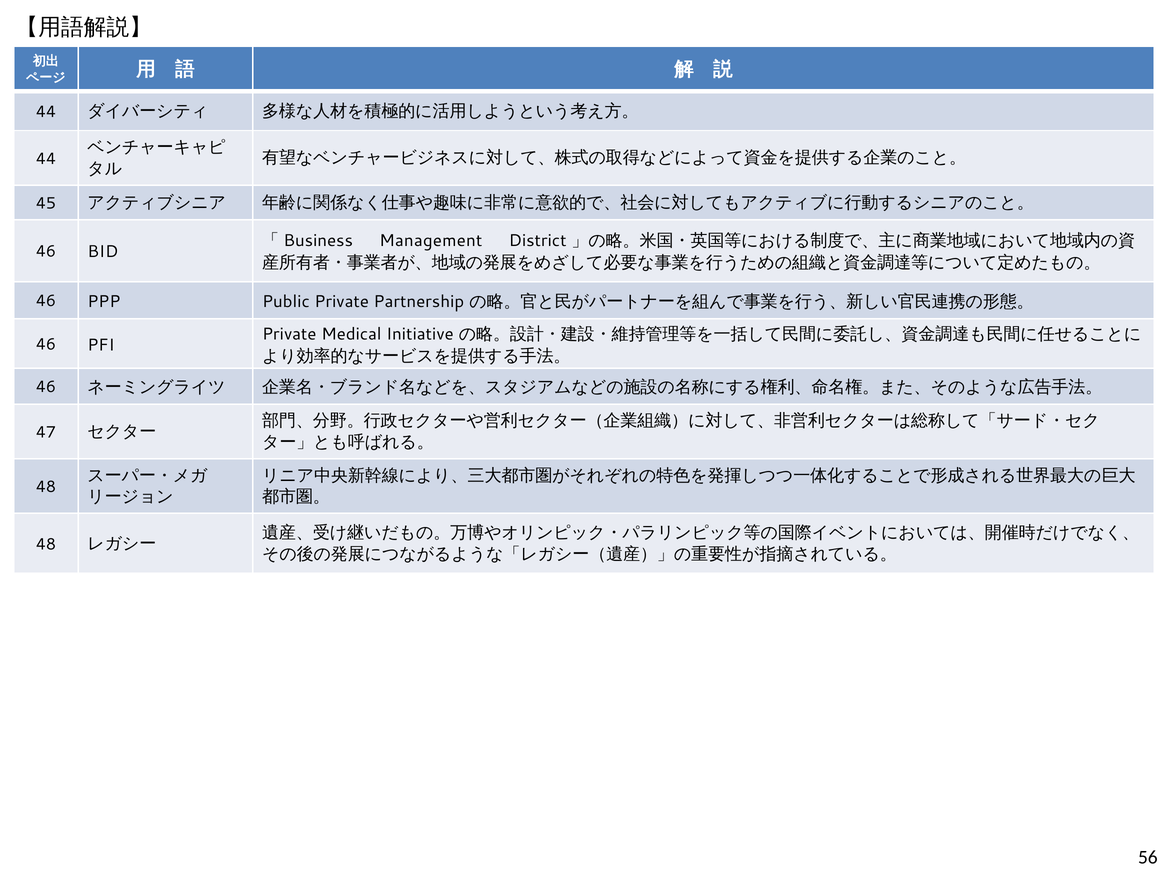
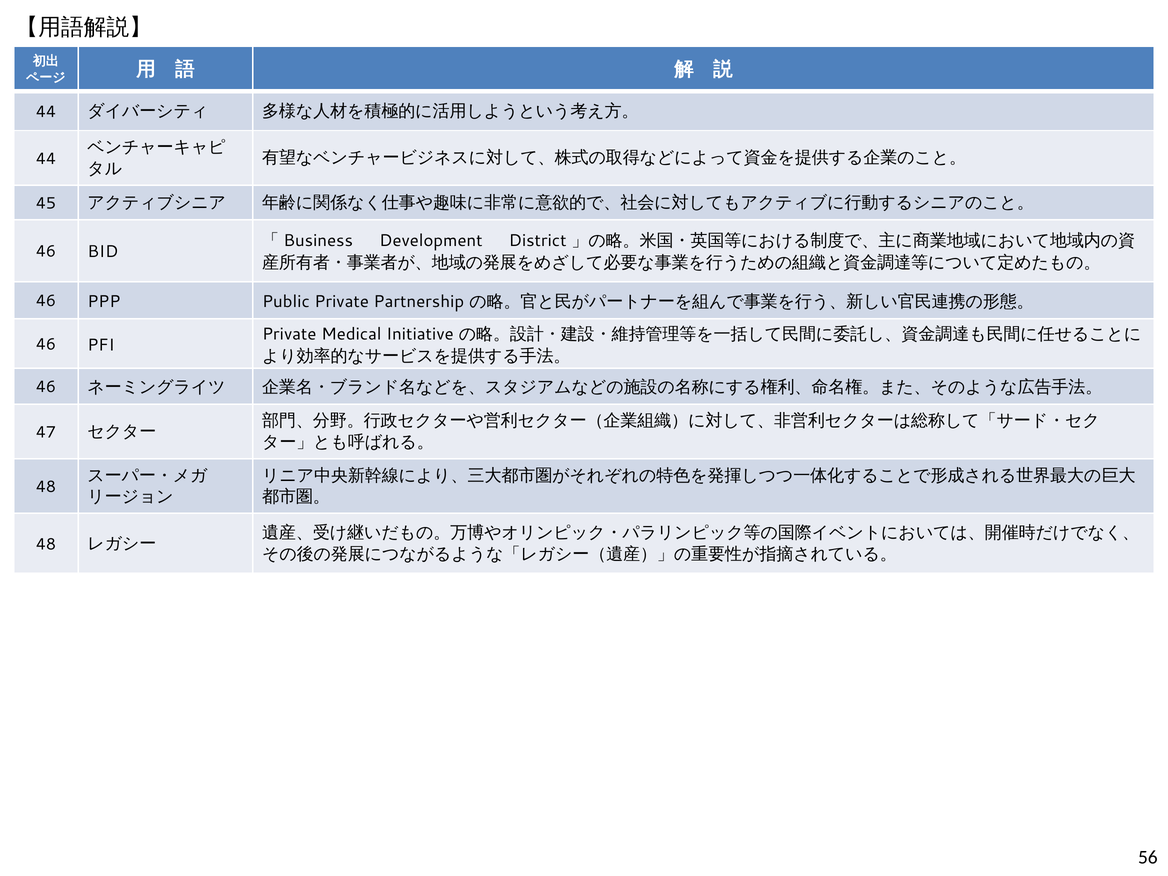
Management: Management -> Development
